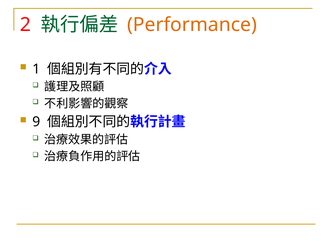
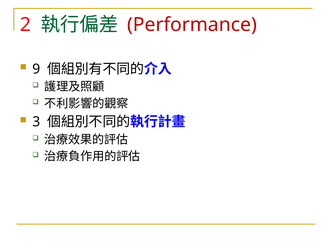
Performance colour: orange -> red
1: 1 -> 9
9: 9 -> 3
